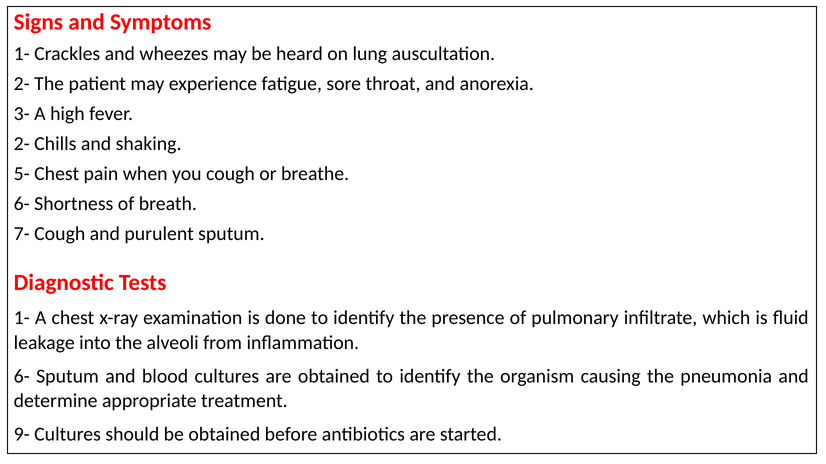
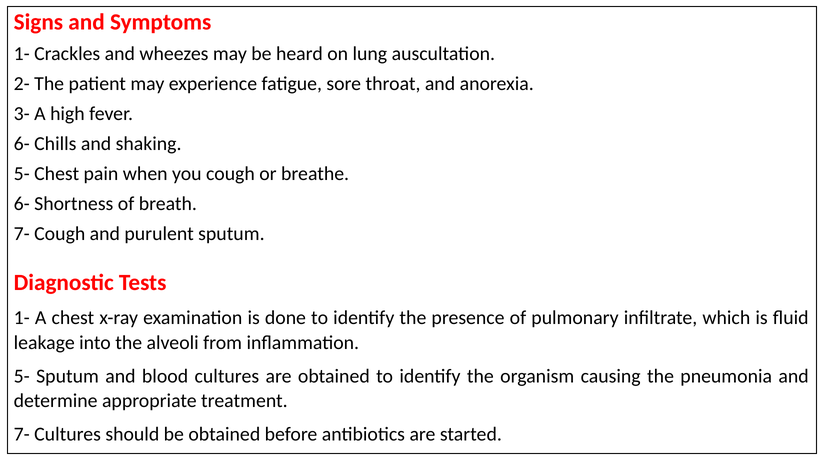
2- at (22, 144): 2- -> 6-
6- at (22, 377): 6- -> 5-
9- at (22, 435): 9- -> 7-
